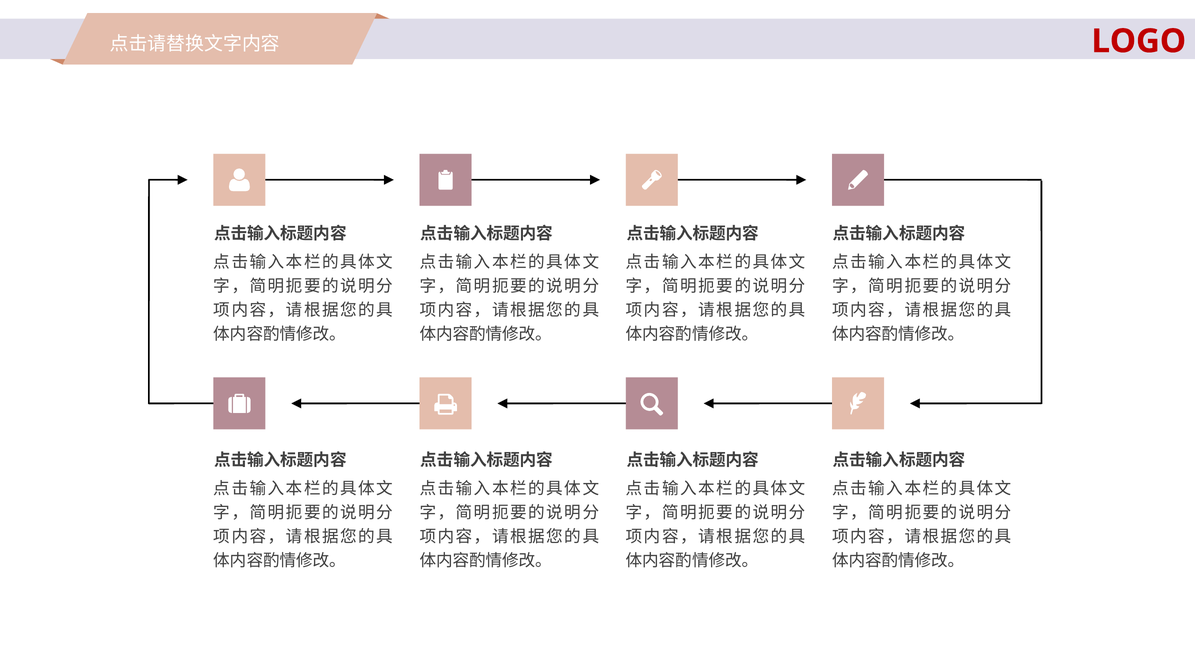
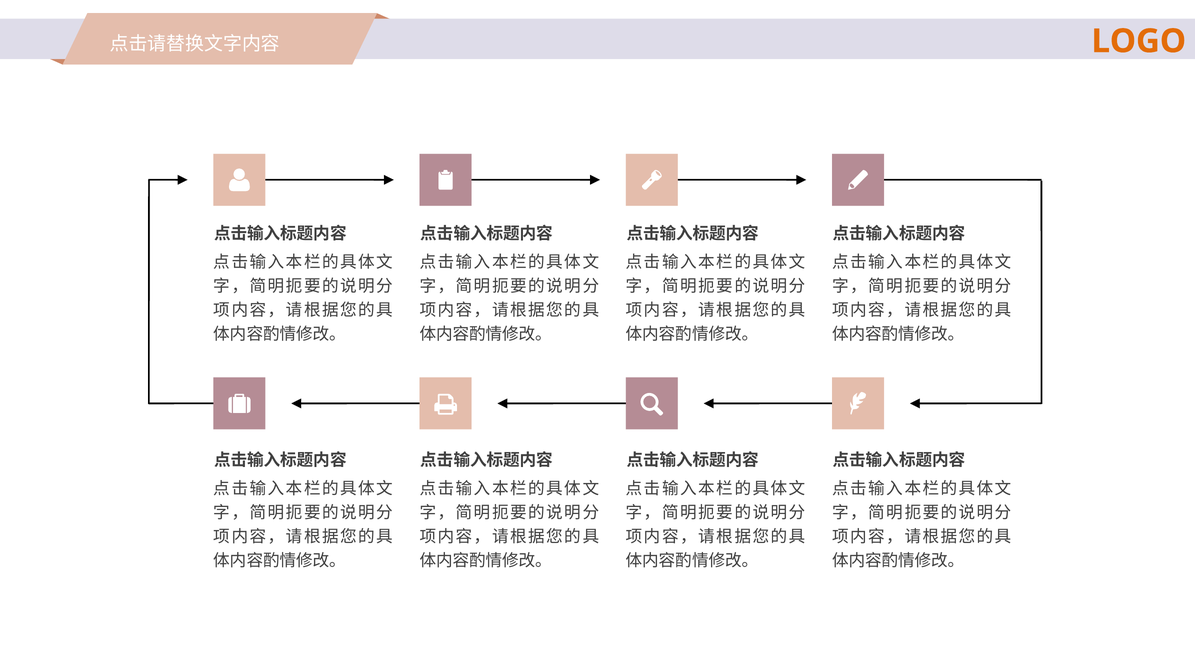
LOGO colour: red -> orange
